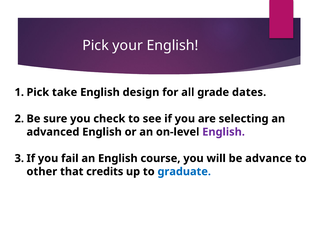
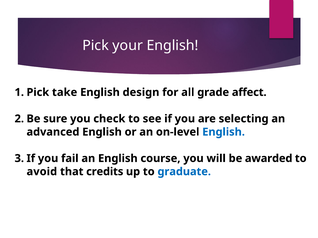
dates: dates -> affect
English at (224, 132) colour: purple -> blue
advance: advance -> awarded
other: other -> avoid
